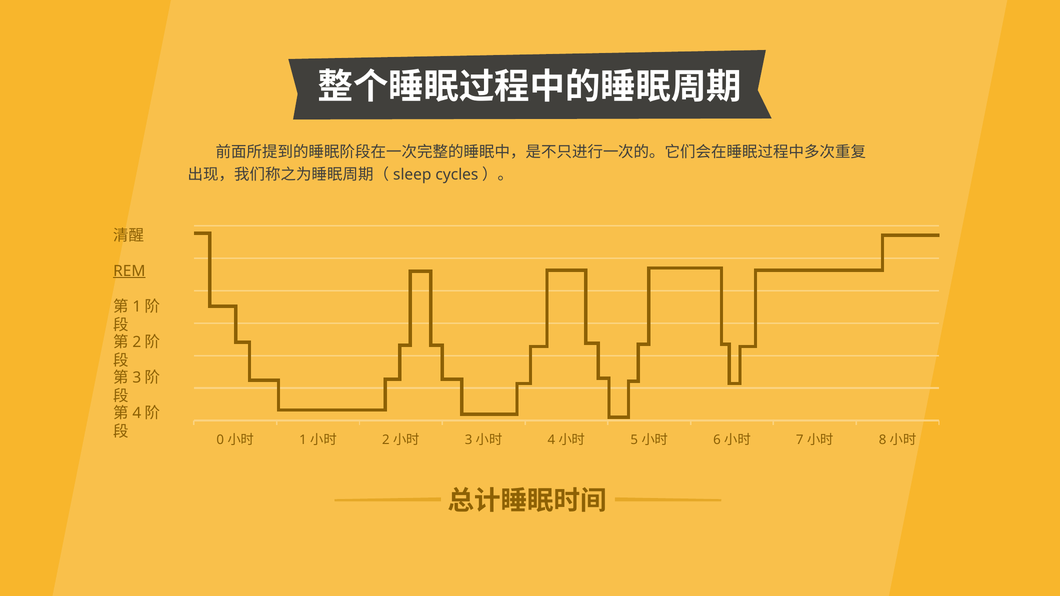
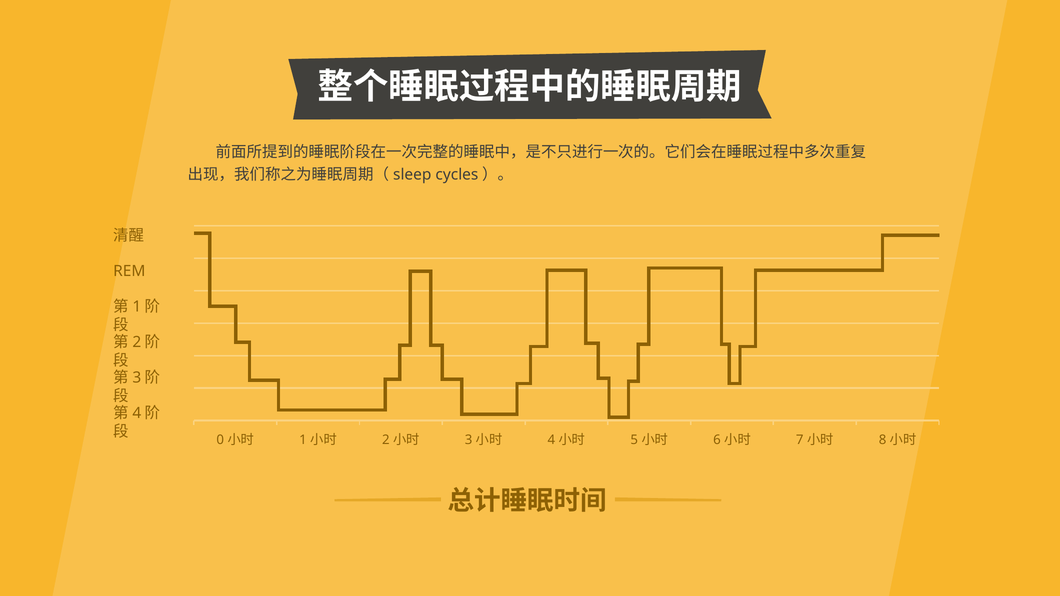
REM underline: present -> none
